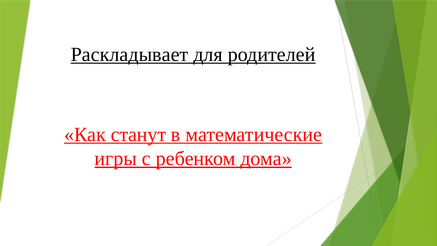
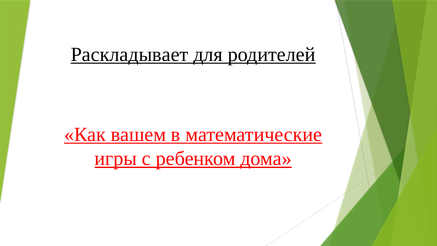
станут: станут -> вашем
